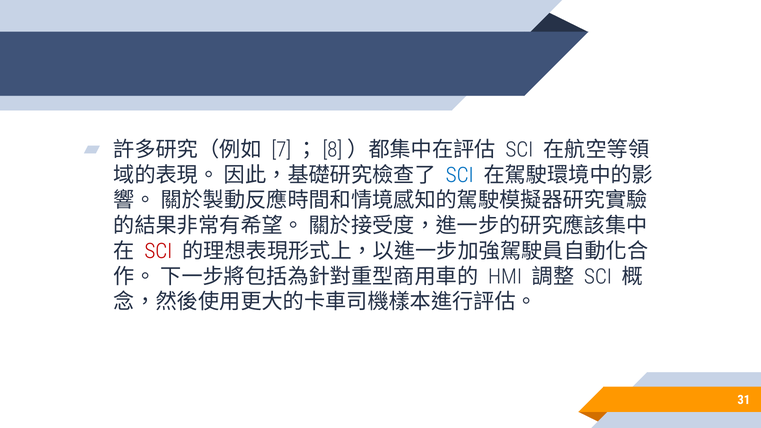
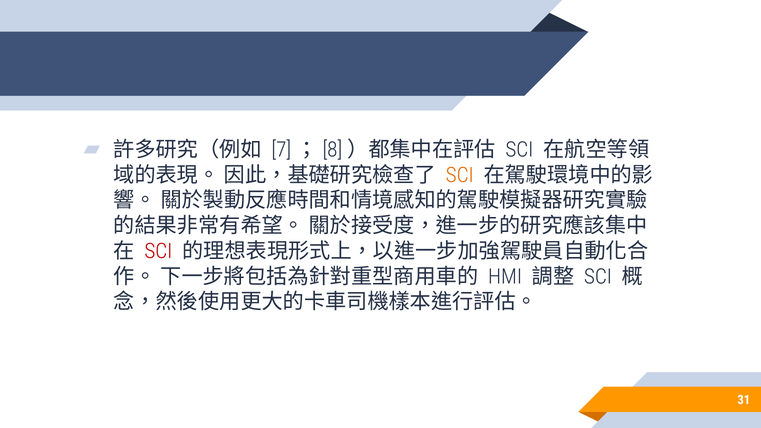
SCI at (460, 175) colour: blue -> orange
